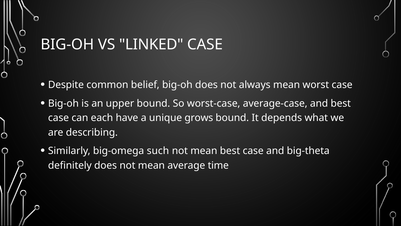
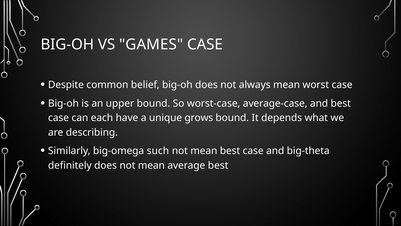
LINKED: LINKED -> GAMES
average time: time -> best
